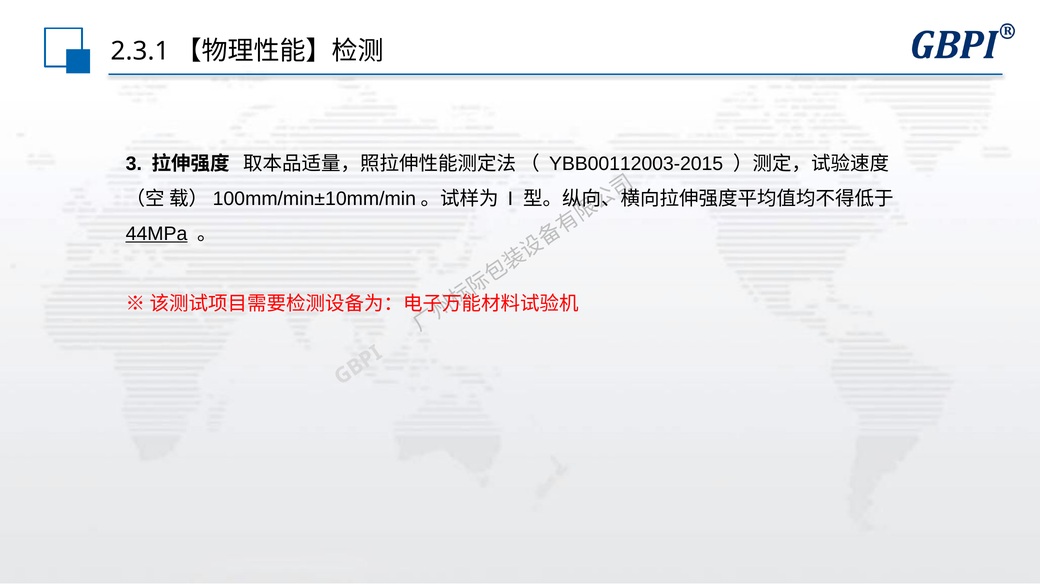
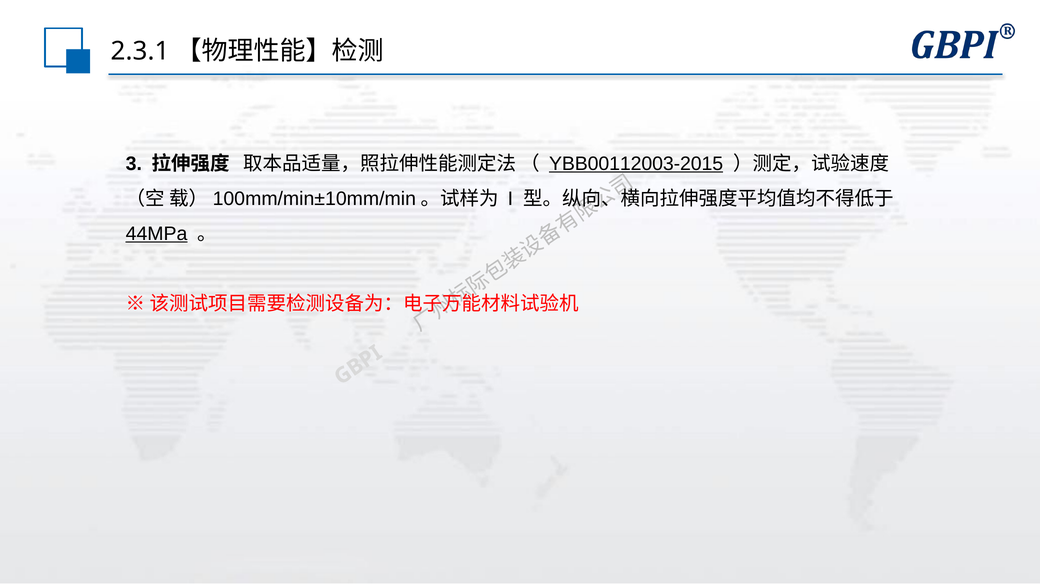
YBB00112003-2015 underline: none -> present
